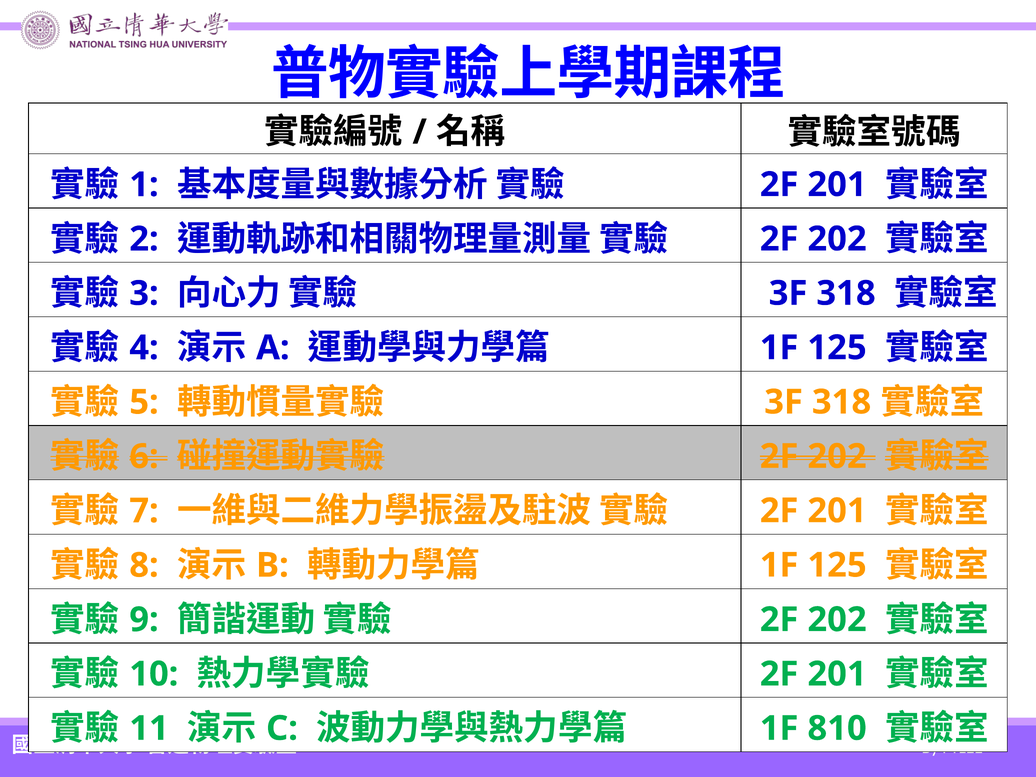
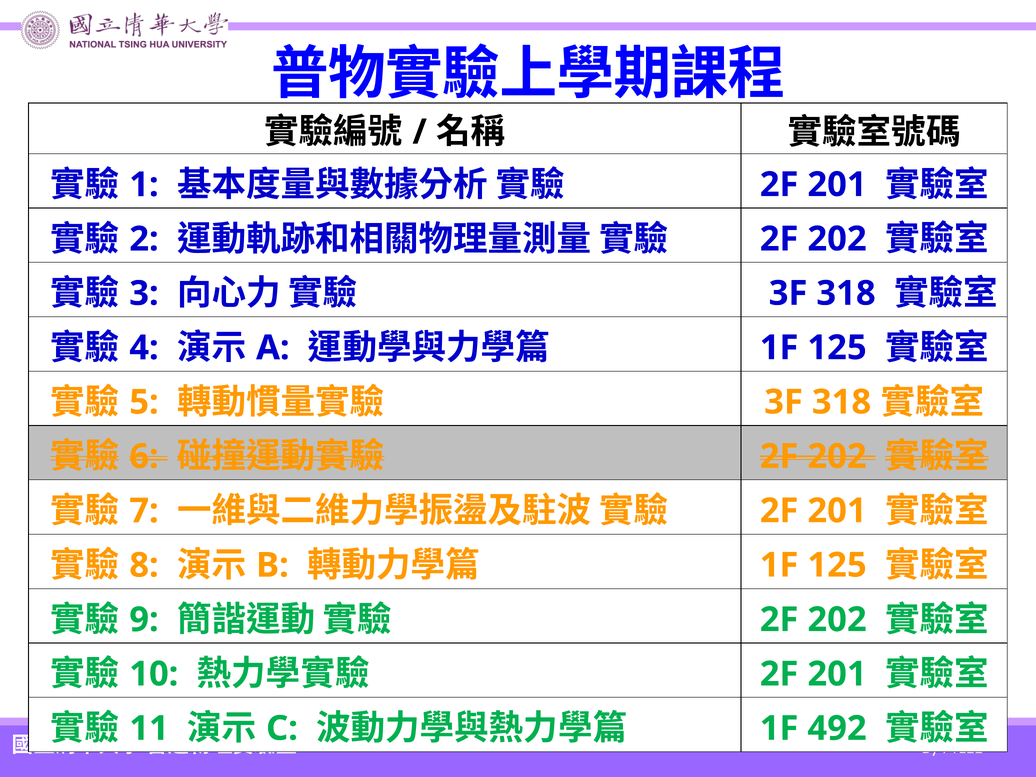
810: 810 -> 492
